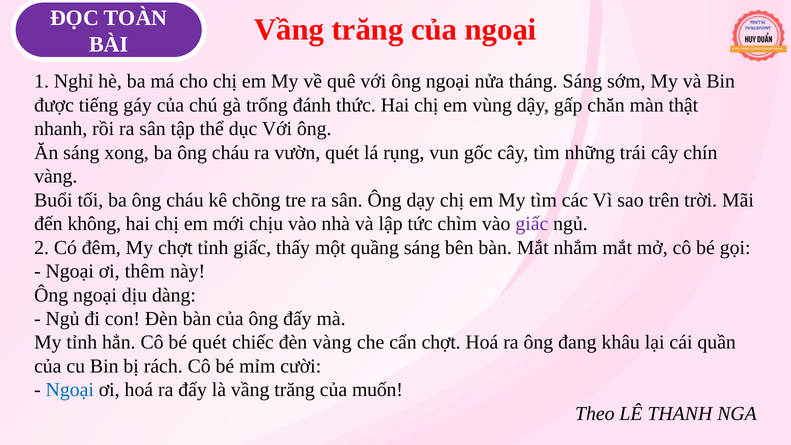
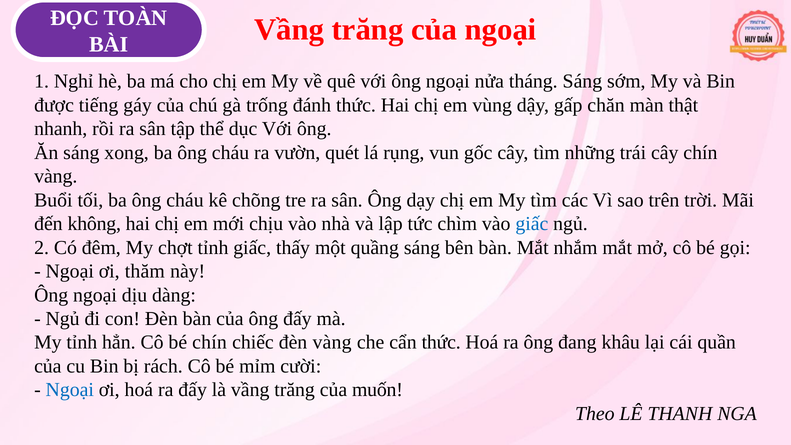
giấc at (532, 224) colour: purple -> blue
thêm: thêm -> thăm
bé quét: quét -> chín
cẩn chợt: chợt -> thức
